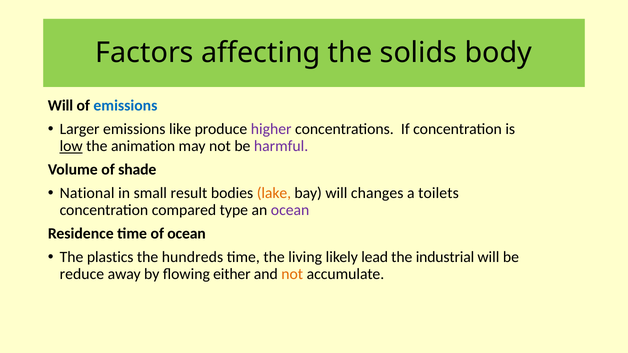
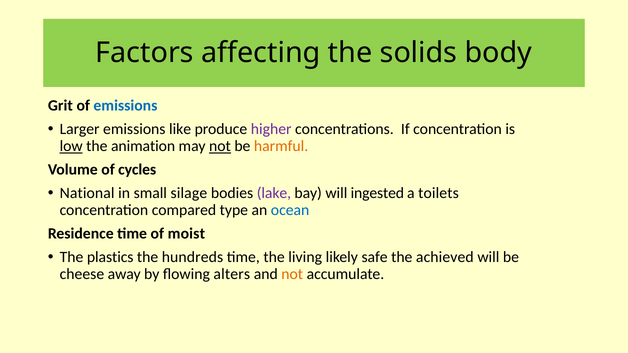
Will at (60, 106): Will -> Grit
not at (220, 146) underline: none -> present
harmful colour: purple -> orange
shade: shade -> cycles
result: result -> silage
lake colour: orange -> purple
changes: changes -> ingested
ocean at (290, 210) colour: purple -> blue
of ocean: ocean -> moist
lead: lead -> safe
industrial: industrial -> achieved
reduce: reduce -> cheese
either: either -> alters
